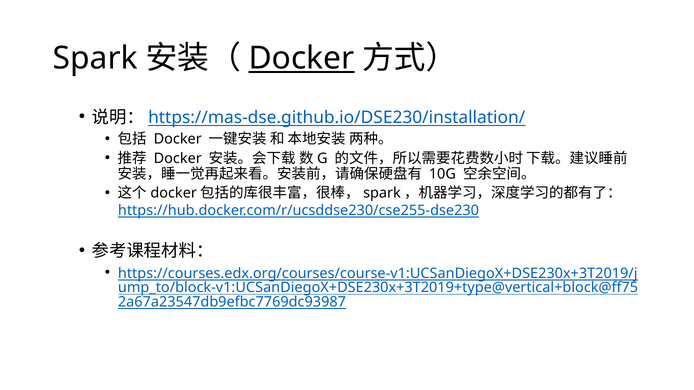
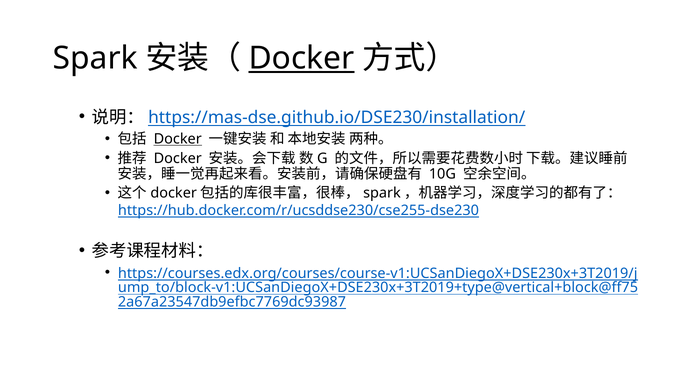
Docker at (178, 139) underline: none -> present
